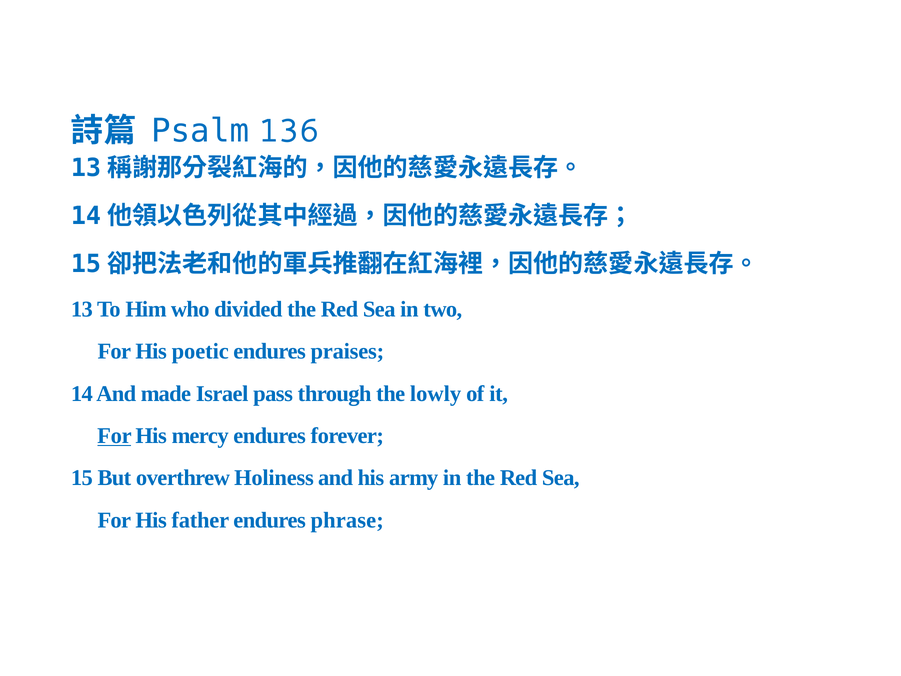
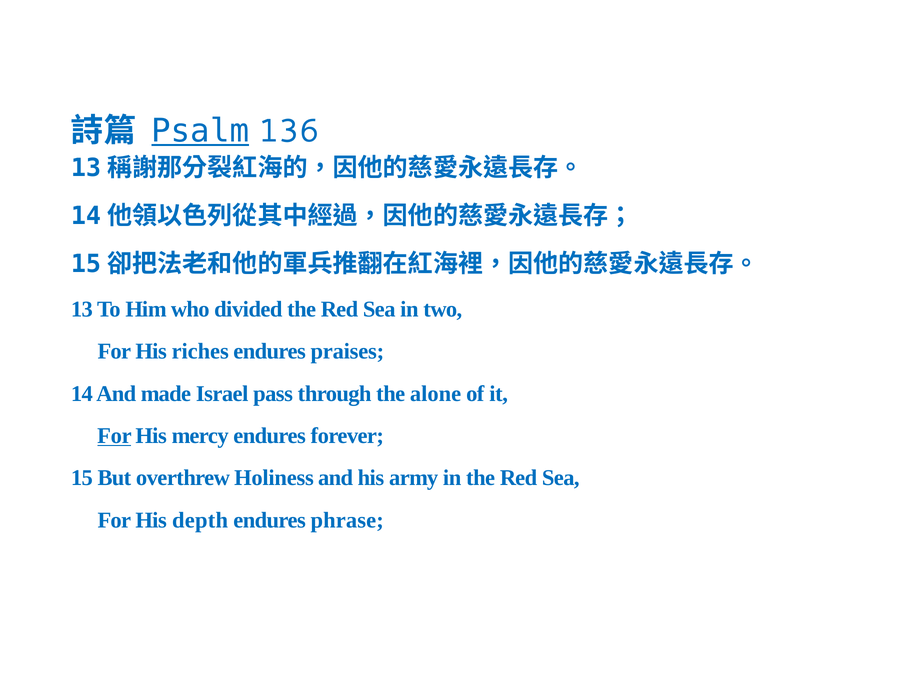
Psalm underline: none -> present
poetic: poetic -> riches
lowly: lowly -> alone
father: father -> depth
